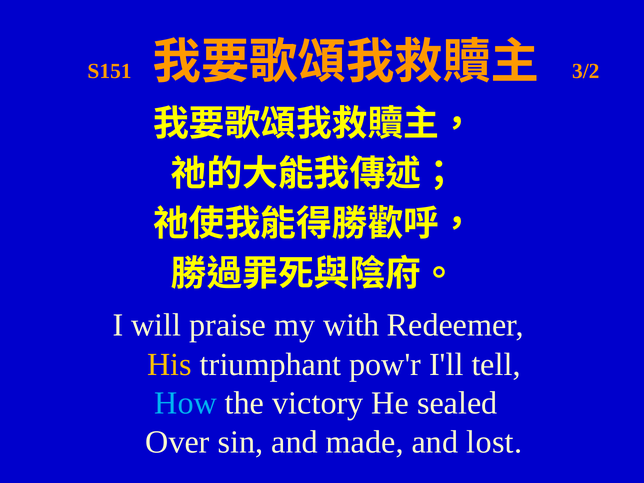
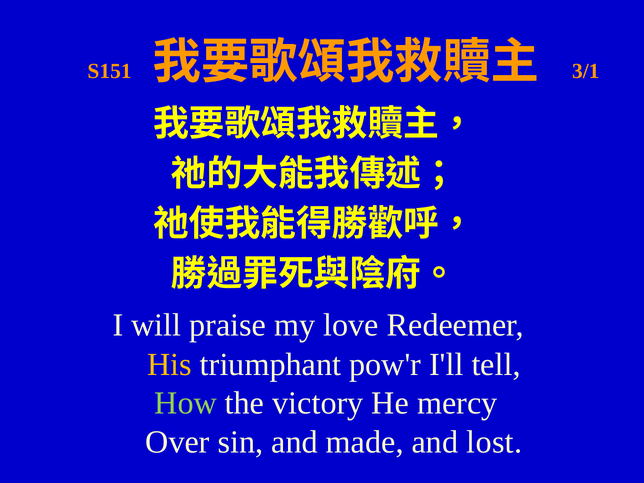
3/2: 3/2 -> 3/1
with: with -> love
How colour: light blue -> light green
sealed: sealed -> mercy
